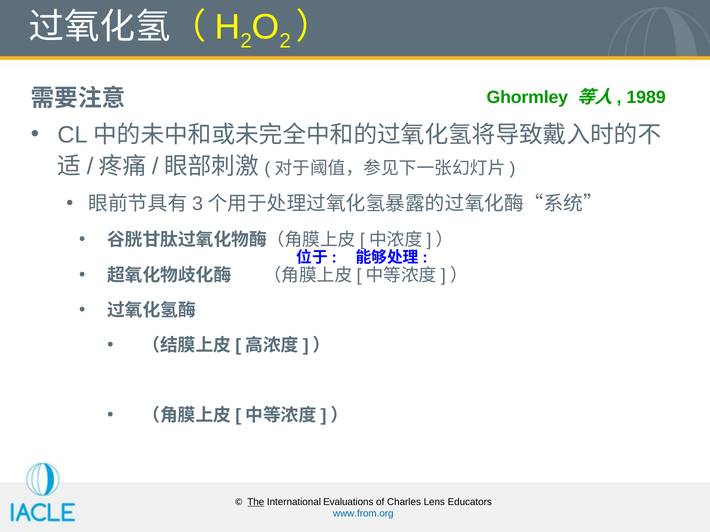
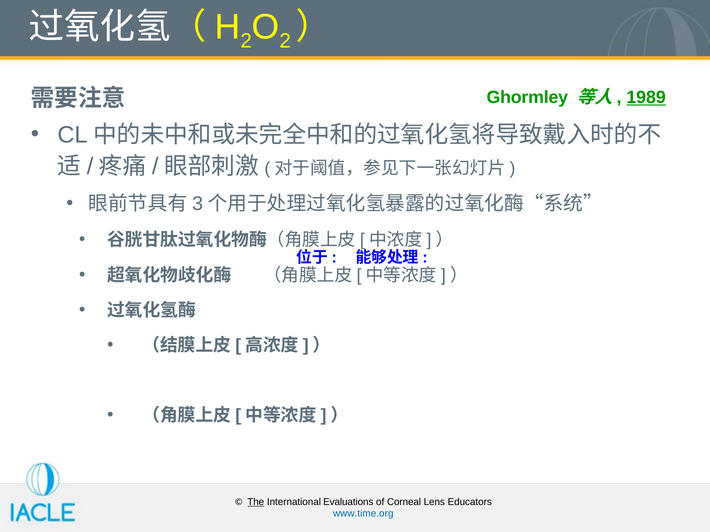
1989 underline: none -> present
Charles: Charles -> Corneal
www.from.org: www.from.org -> www.time.org
